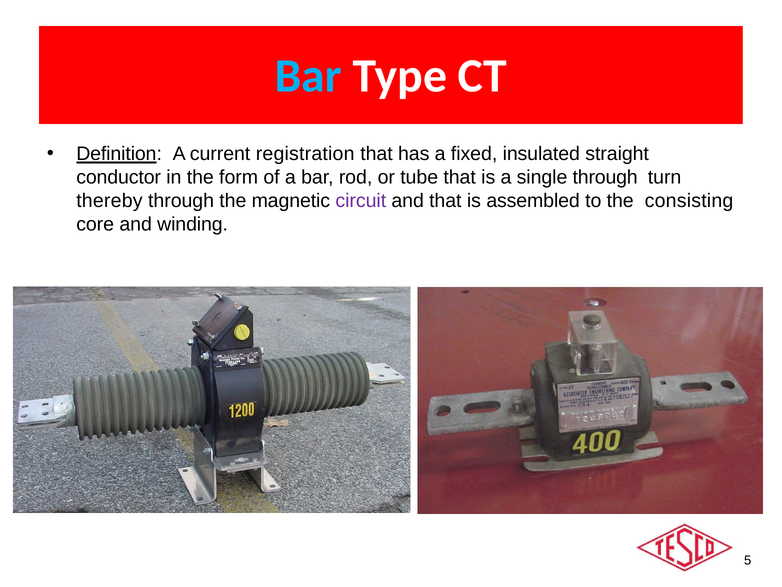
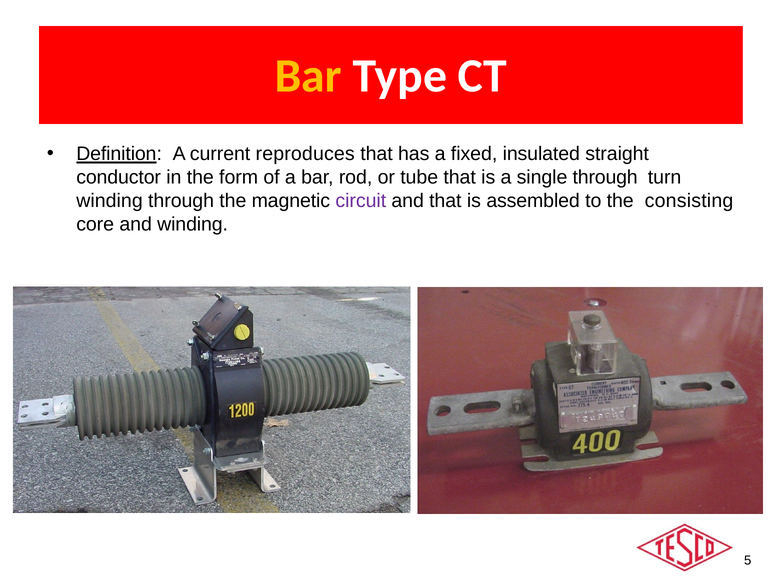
Bar at (308, 76) colour: light blue -> yellow
registration: registration -> reproduces
thereby at (109, 201): thereby -> winding
